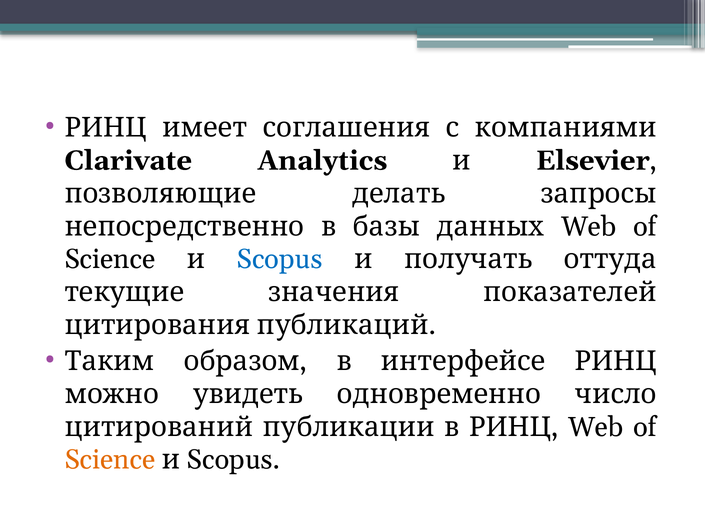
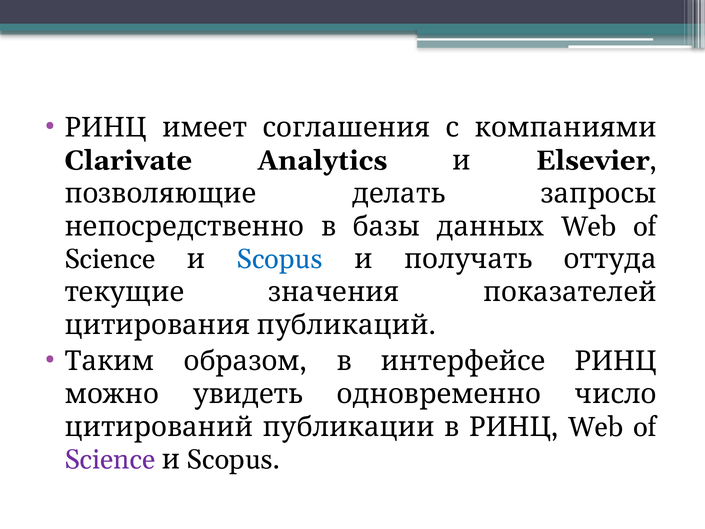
Science at (110, 460) colour: orange -> purple
